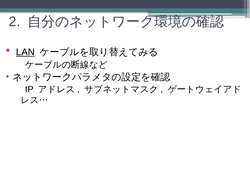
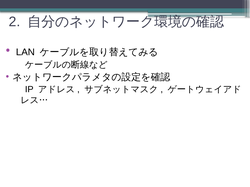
LAN underline: present -> none
